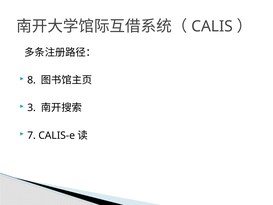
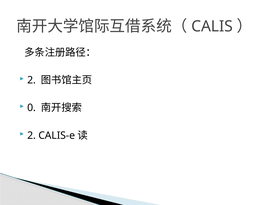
8 at (32, 80): 8 -> 2
3: 3 -> 0
7 at (32, 135): 7 -> 2
